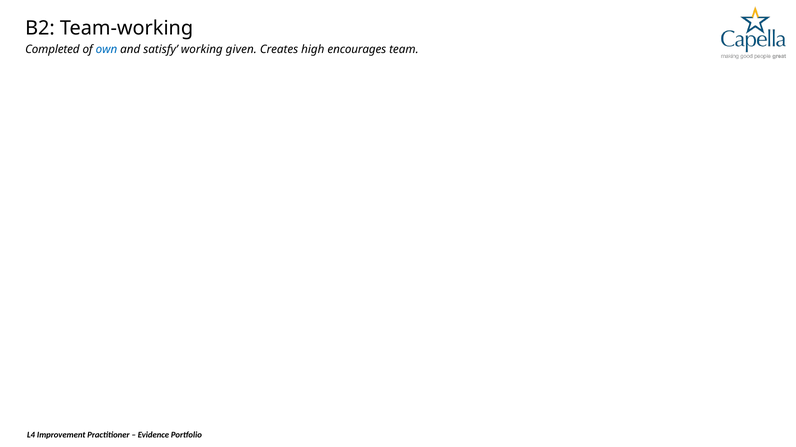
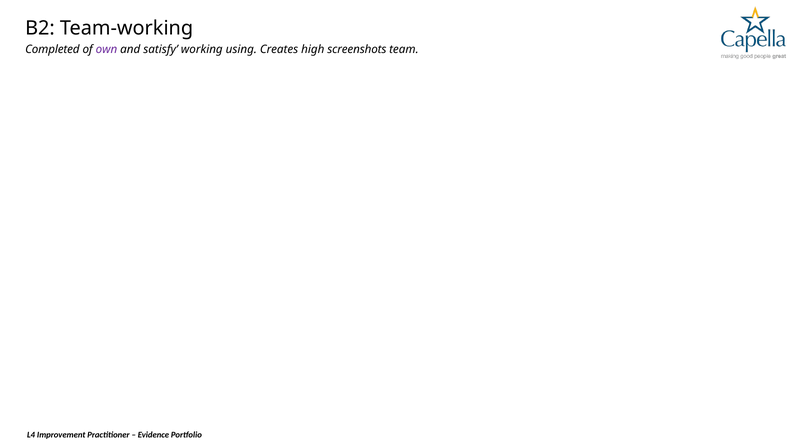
own colour: blue -> purple
given: given -> using
encourages: encourages -> screenshots
